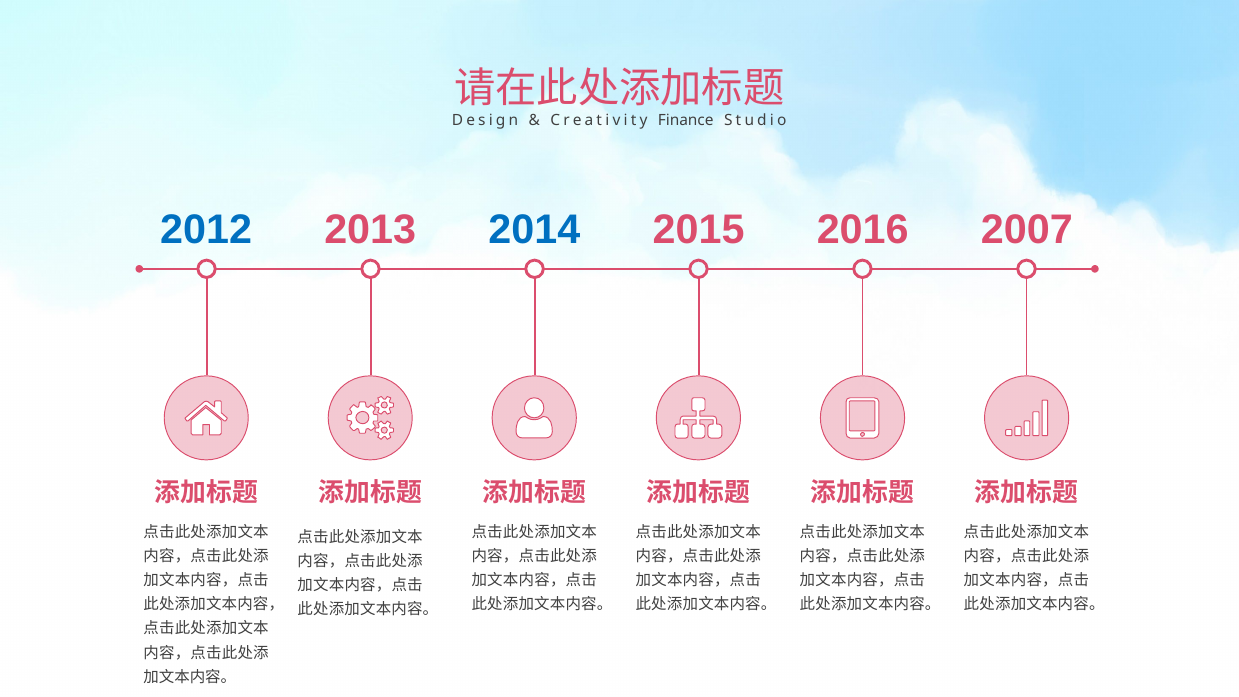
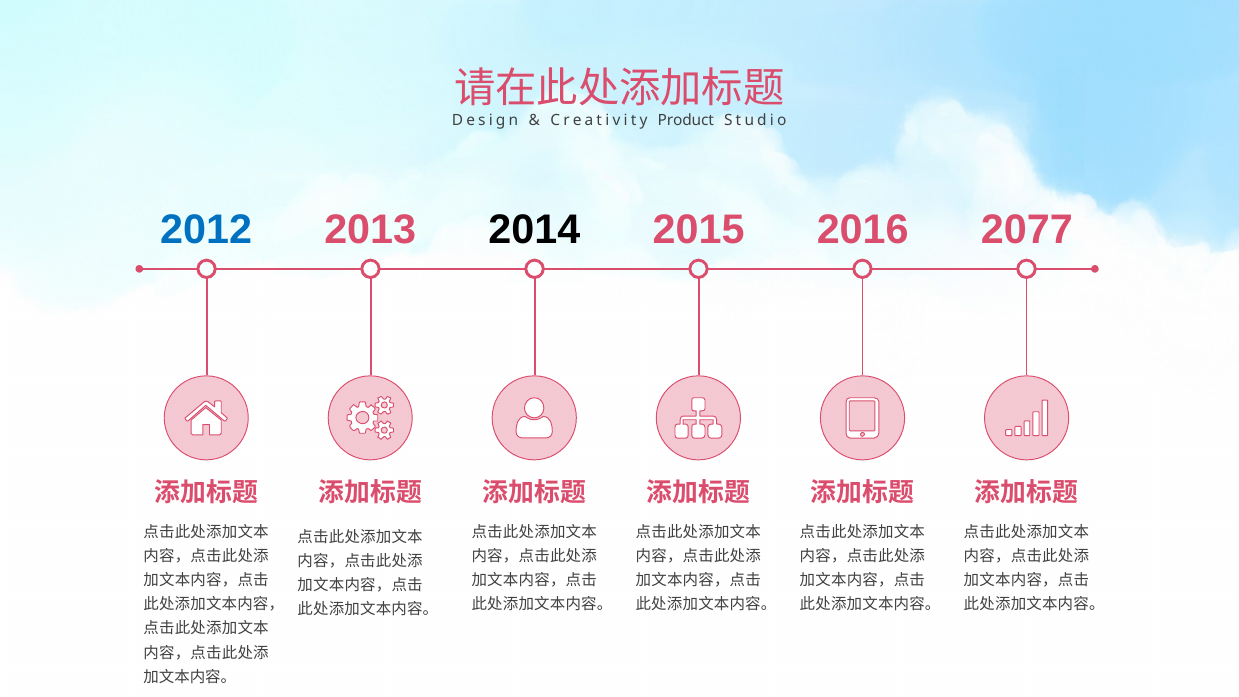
Finance: Finance -> Product
2014 colour: blue -> black
2007: 2007 -> 2077
